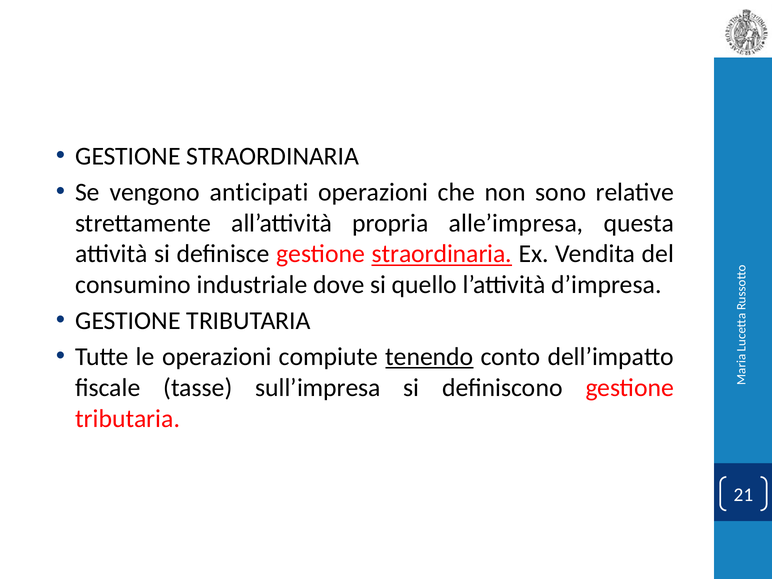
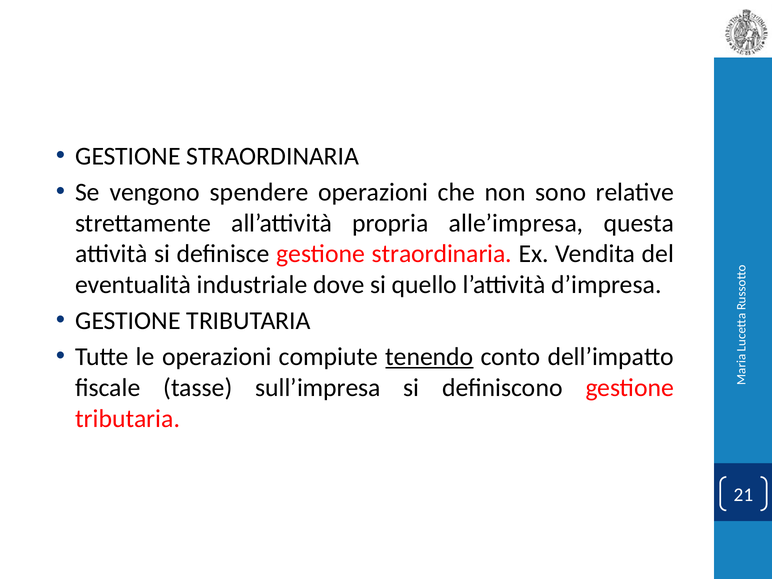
anticipati: anticipati -> spendere
straordinaria at (442, 254) underline: present -> none
consumino: consumino -> eventualità
